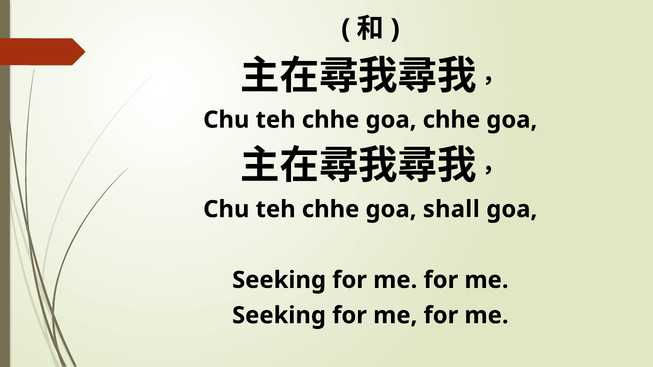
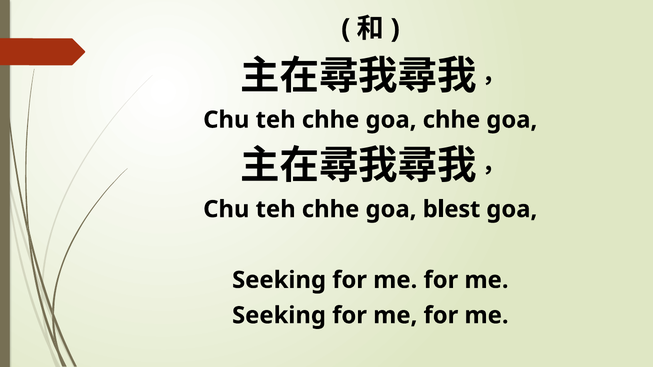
shall: shall -> blest
